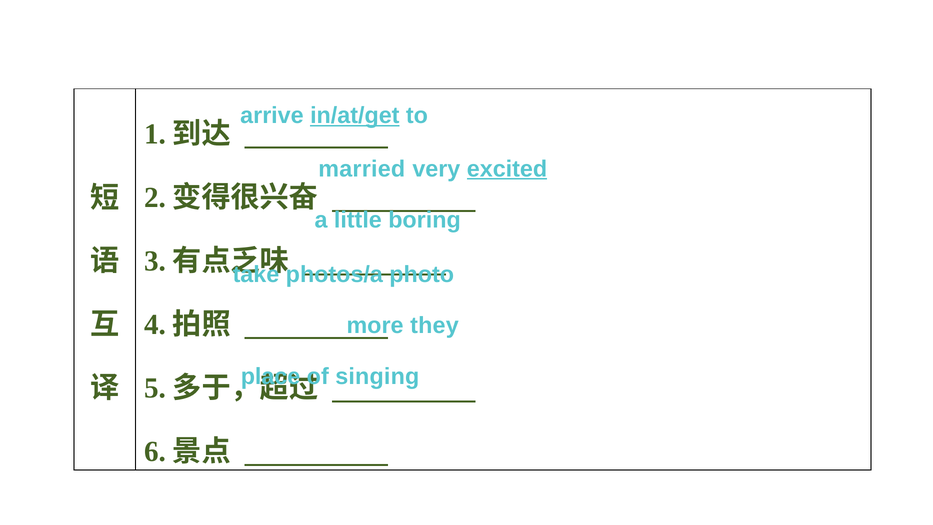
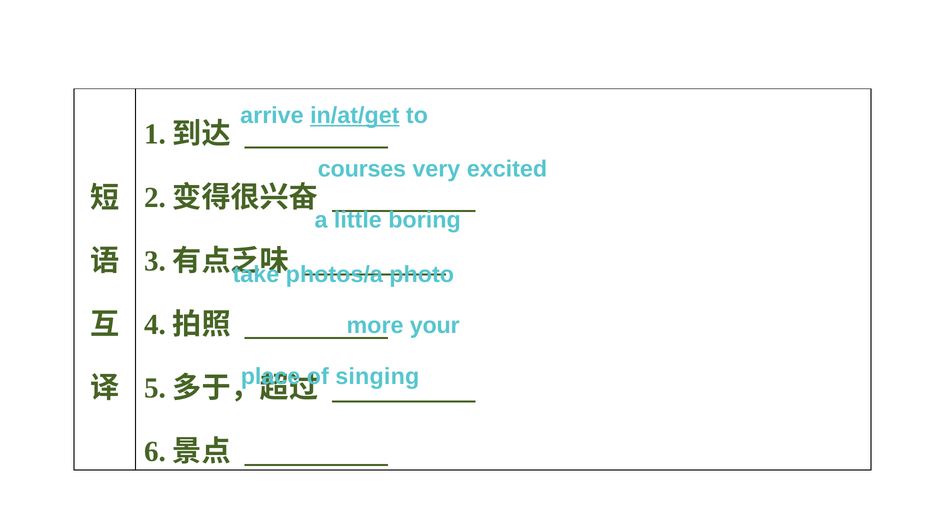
married: married -> courses
excited underline: present -> none
they: they -> your
